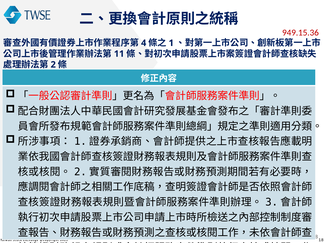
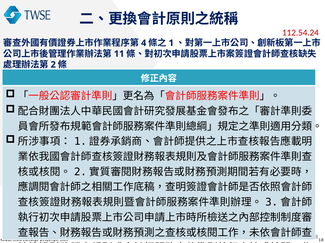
949.15.36: 949.15.36 -> 112.54.24
